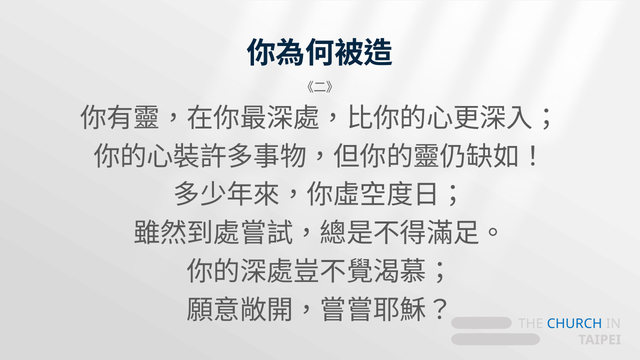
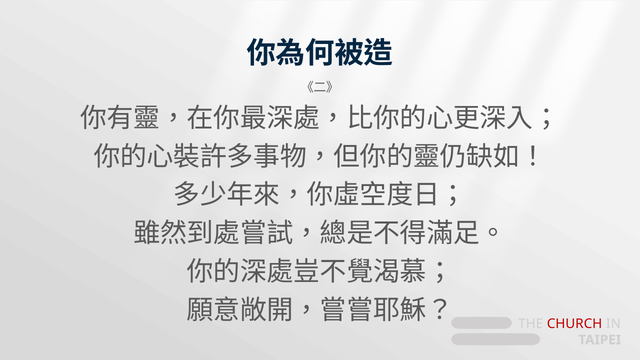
CHURCH colour: blue -> red
